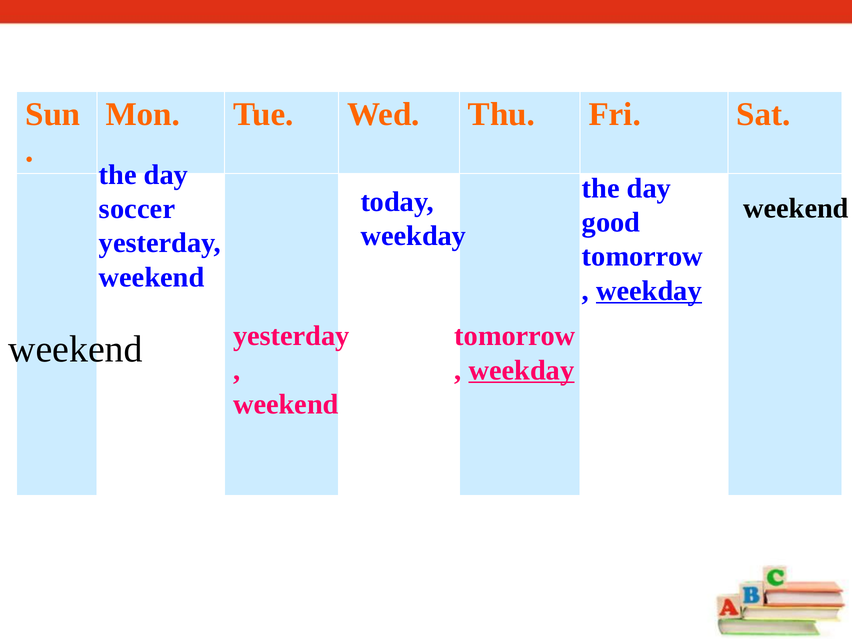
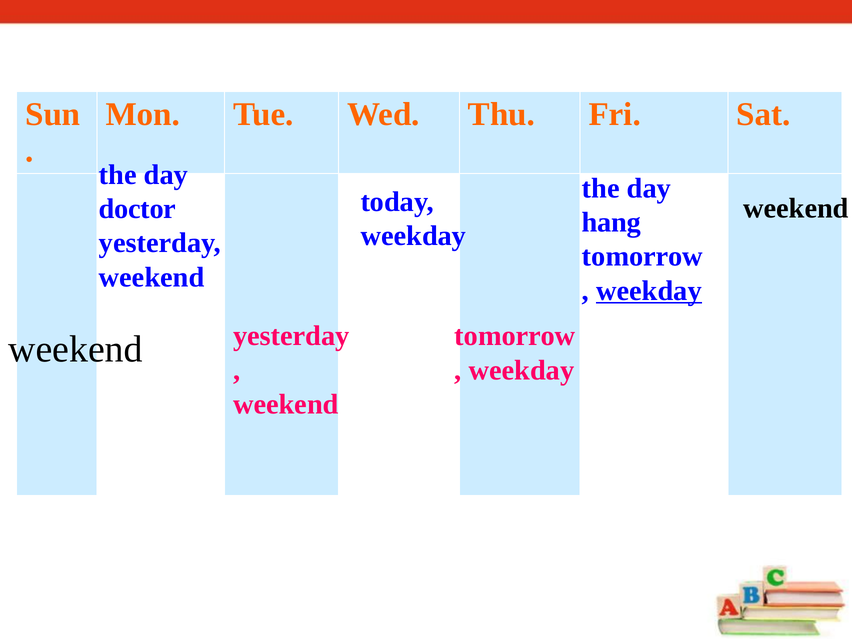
soccer: soccer -> doctor
good: good -> hang
weekday at (522, 370) underline: present -> none
